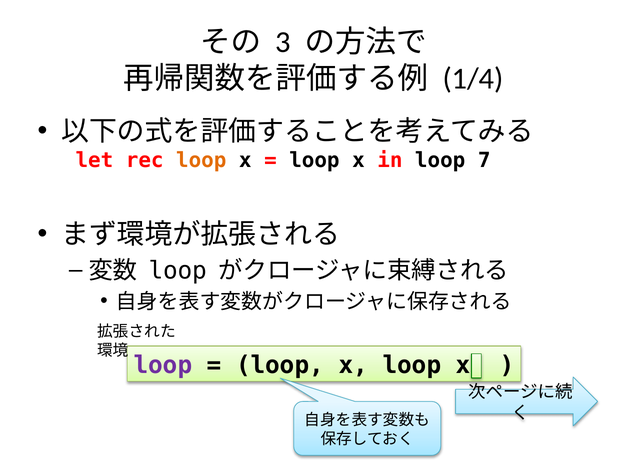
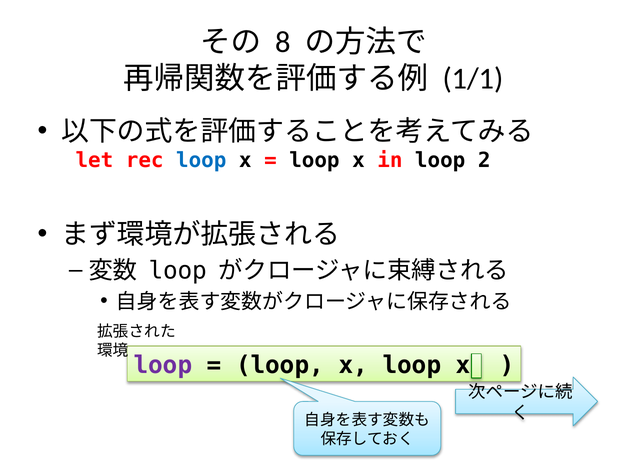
3: 3 -> 8
1/4: 1/4 -> 1/1
loop at (201, 160) colour: orange -> blue
7: 7 -> 2
